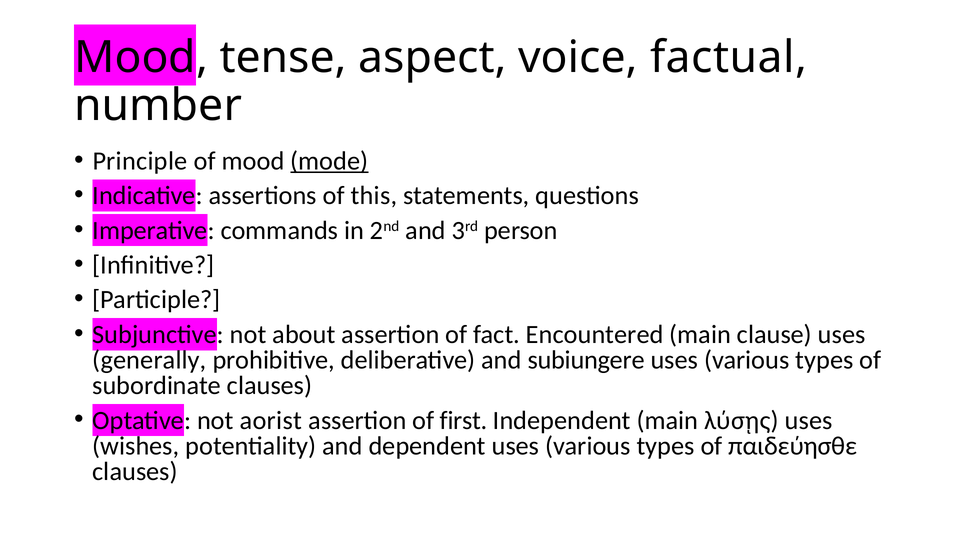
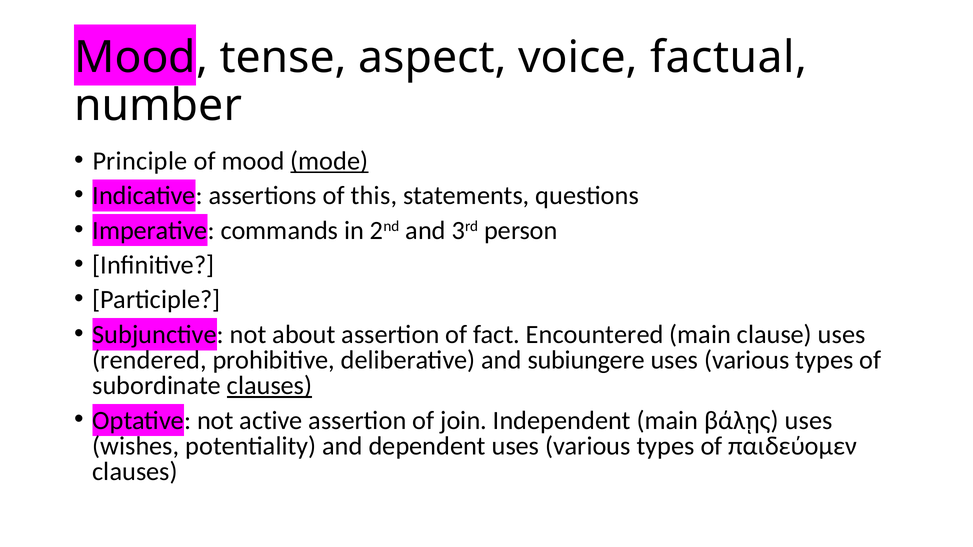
generally: generally -> rendered
clauses at (270, 386) underline: none -> present
aorist: aorist -> active
first: first -> join
λύσῃς: λύσῃς -> βάλῃς
παιδεύησθε: παιδεύησθε -> παιδεύομεν
